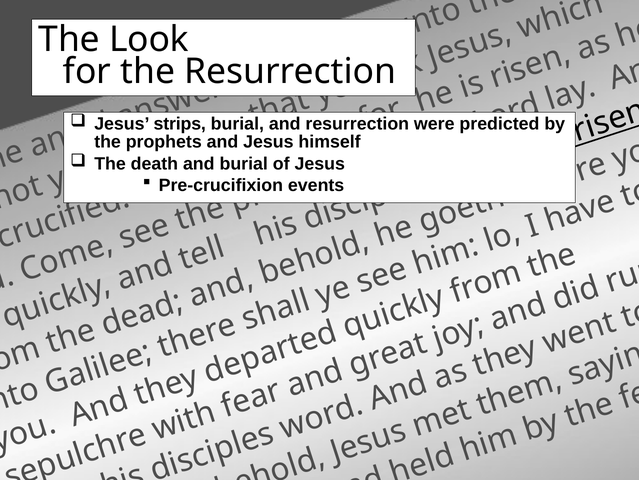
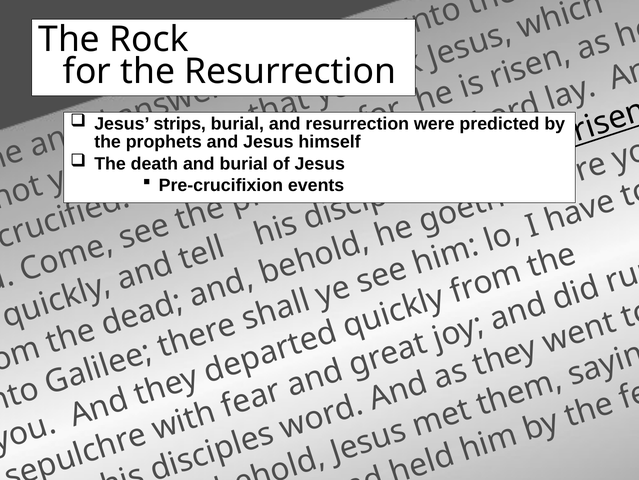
Look: Look -> Rock
